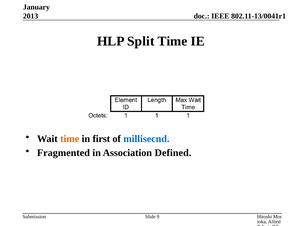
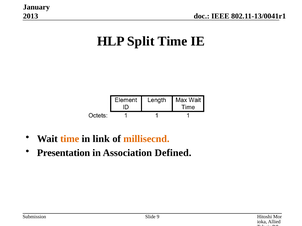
first: first -> link
millisecnd colour: blue -> orange
Fragmented: Fragmented -> Presentation
